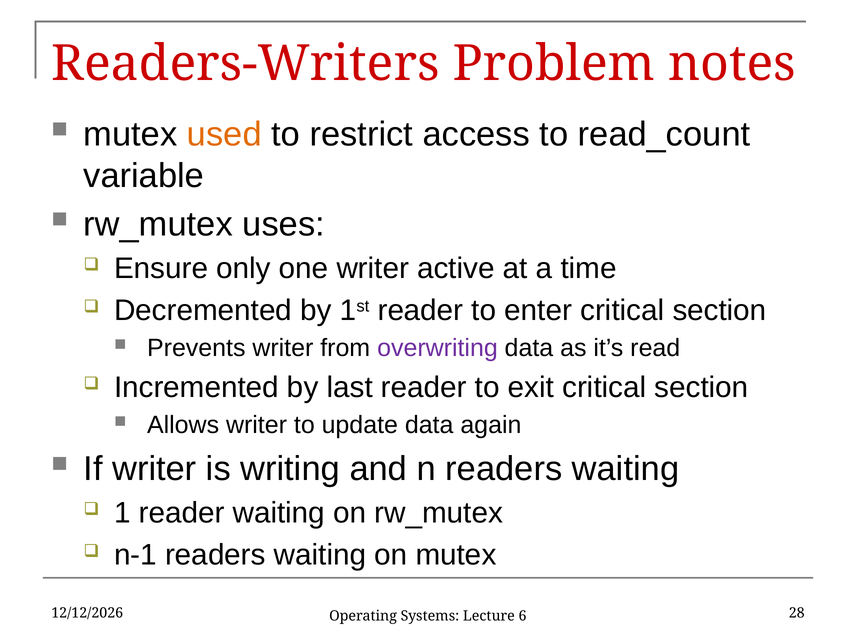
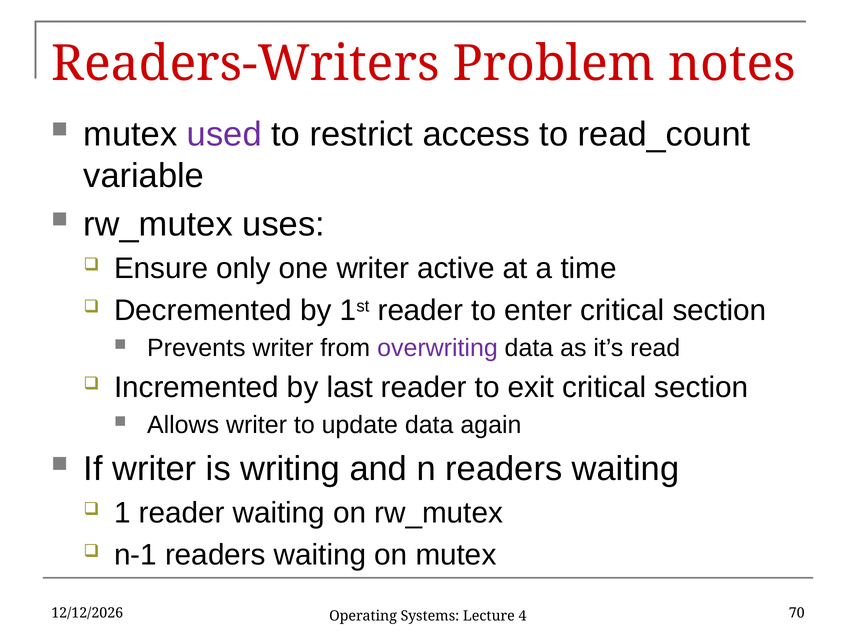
used colour: orange -> purple
28: 28 -> 70
6: 6 -> 4
